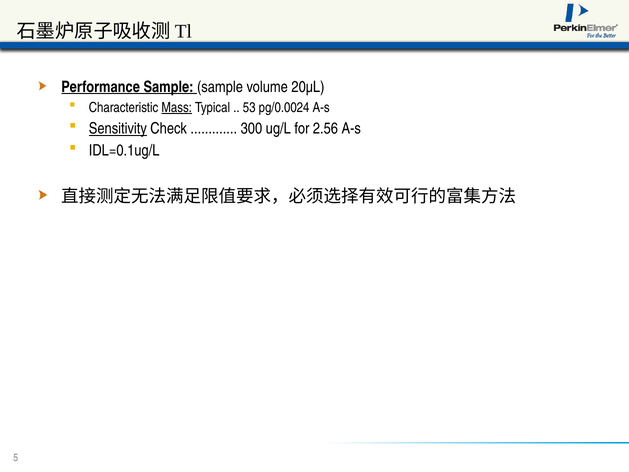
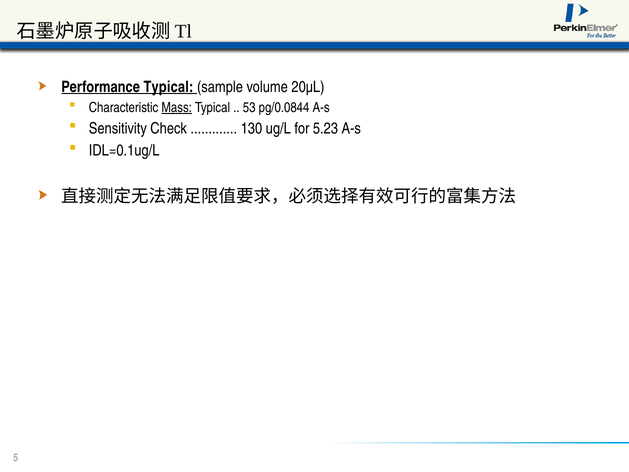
Performance Sample: Sample -> Typical
pg/0.0024: pg/0.0024 -> pg/0.0844
Sensitivity underline: present -> none
300: 300 -> 130
2.56: 2.56 -> 5.23
